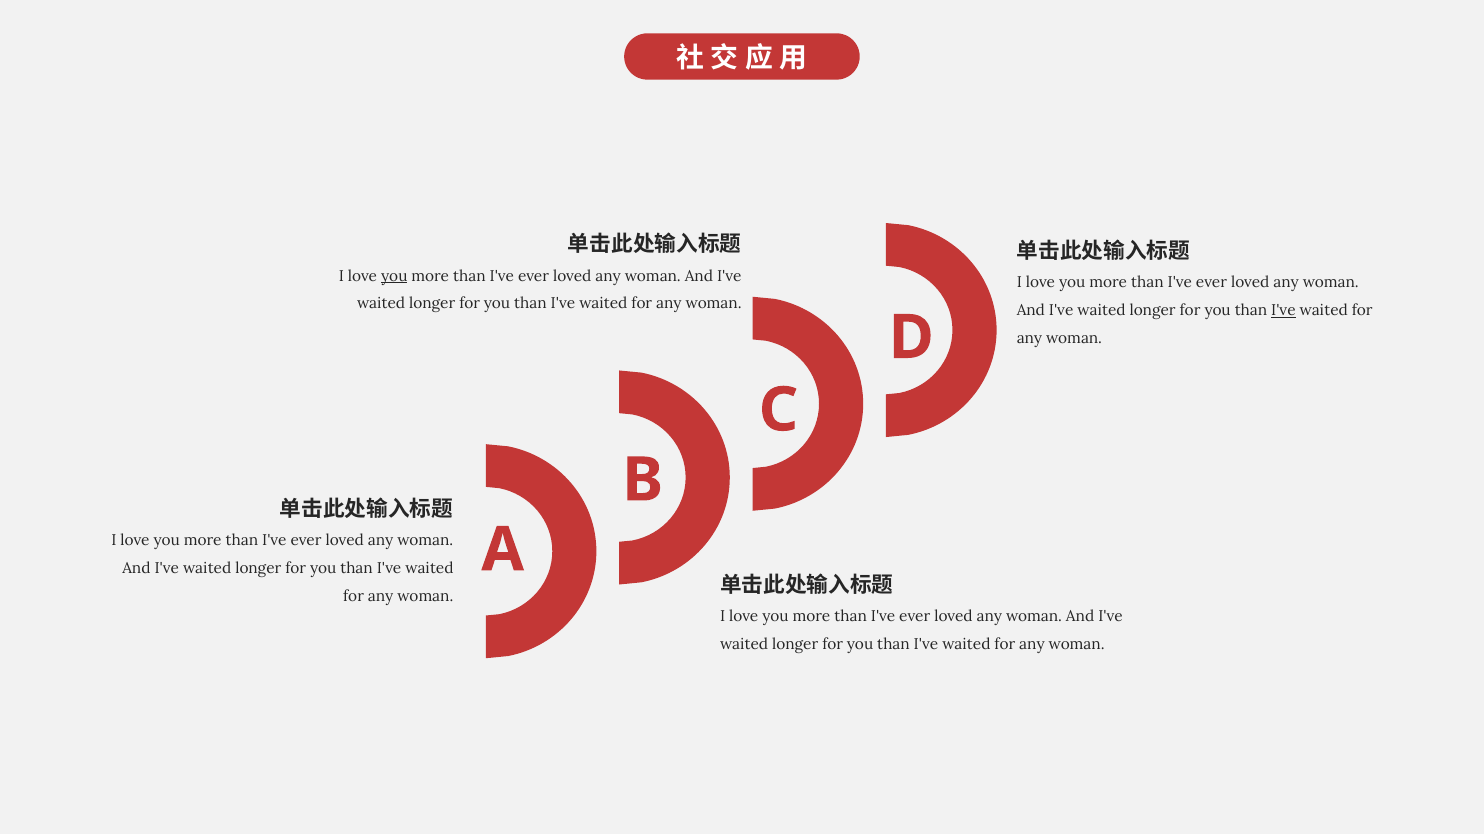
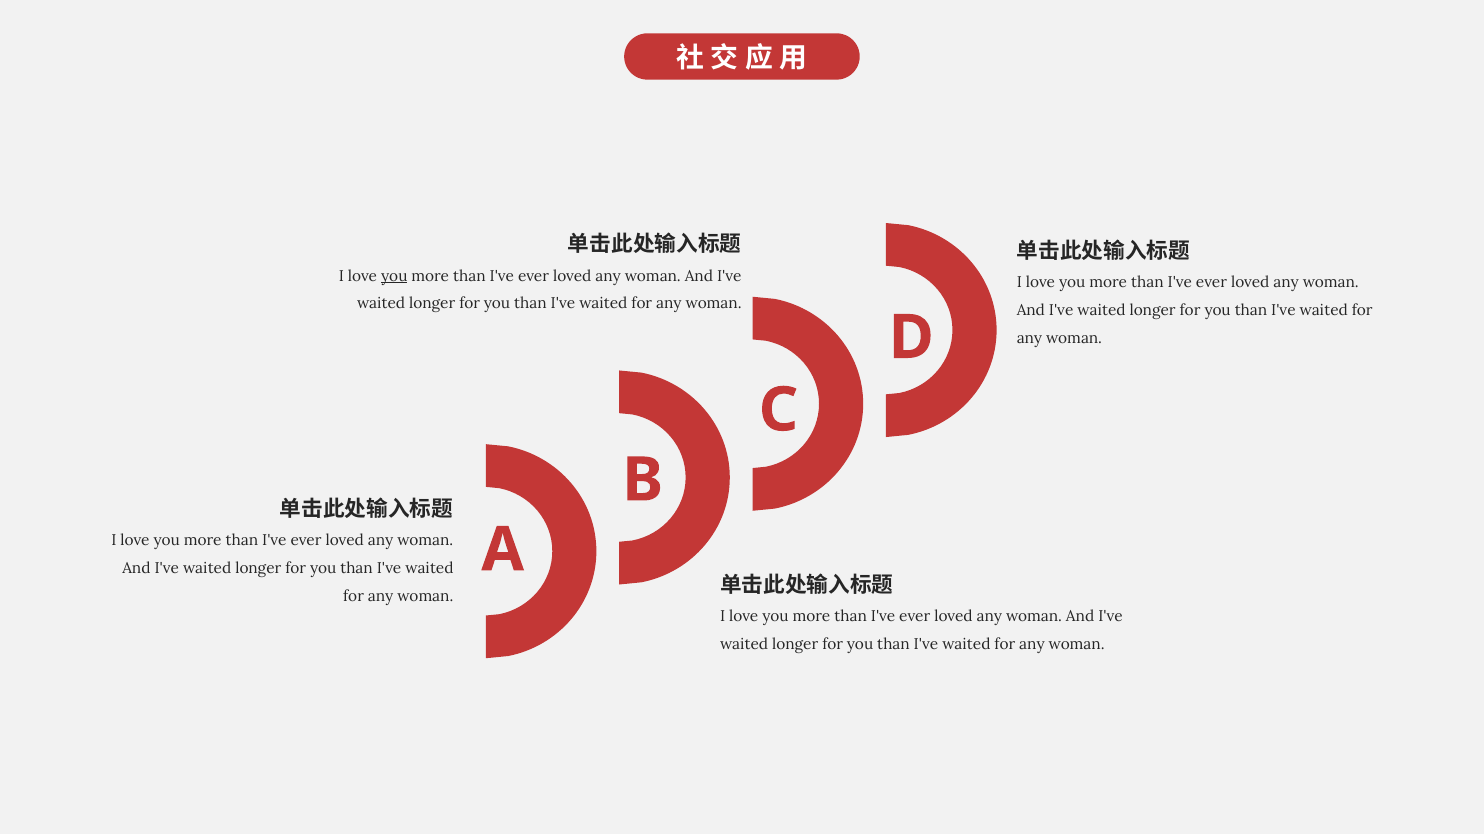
I've at (1283, 311) underline: present -> none
